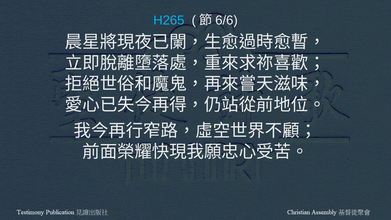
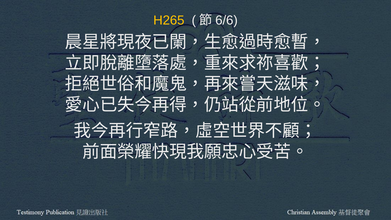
H265 colour: light blue -> yellow
